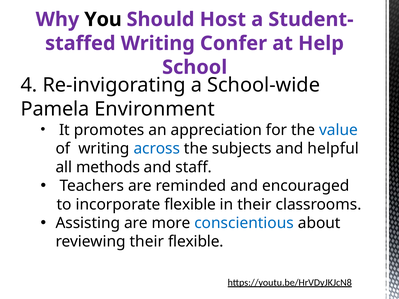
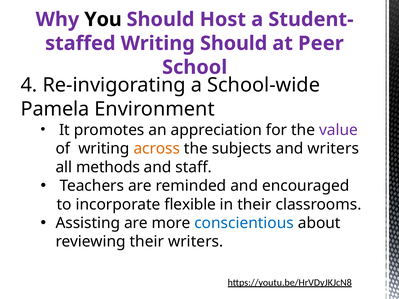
Writing Confer: Confer -> Should
Help: Help -> Peer
value colour: blue -> purple
across colour: blue -> orange
and helpful: helpful -> writers
their flexible: flexible -> writers
